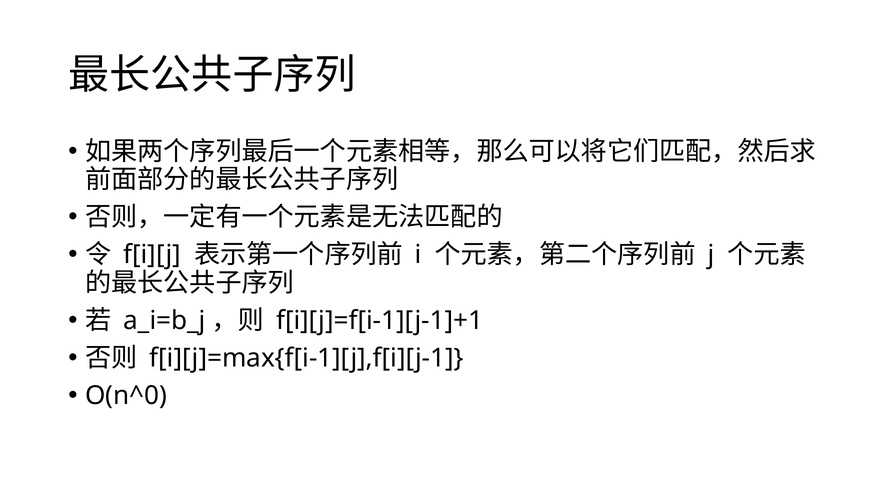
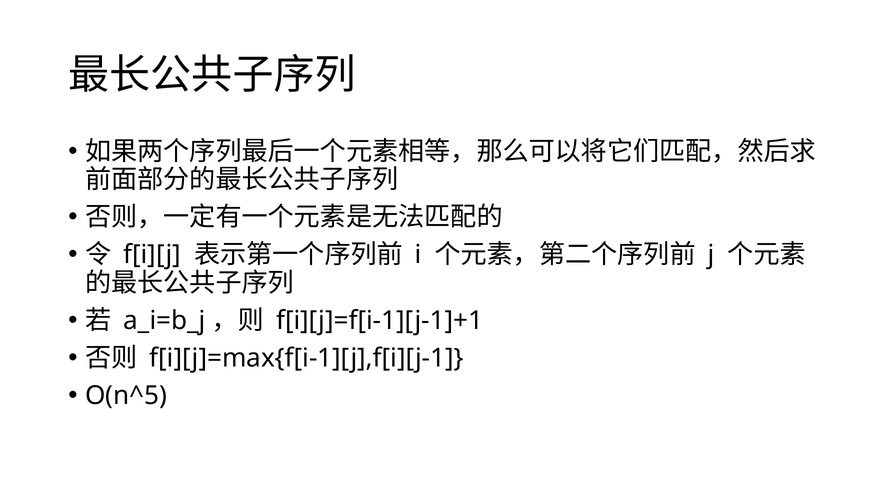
O(n^0: O(n^0 -> O(n^5
